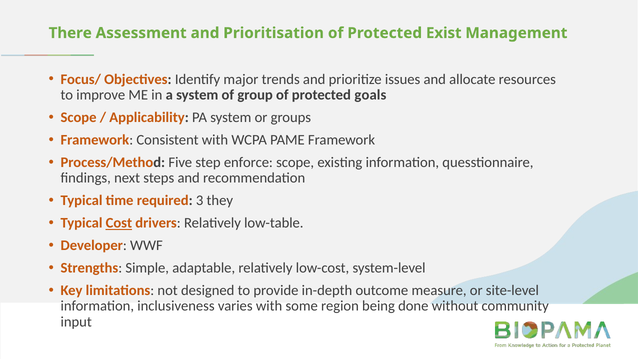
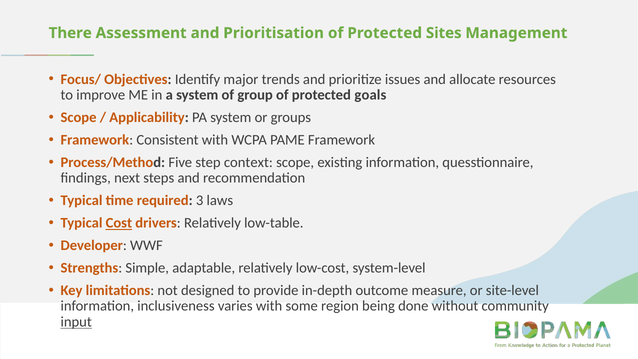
Exist: Exist -> Sites
enforce: enforce -> context
they: they -> laws
input underline: none -> present
